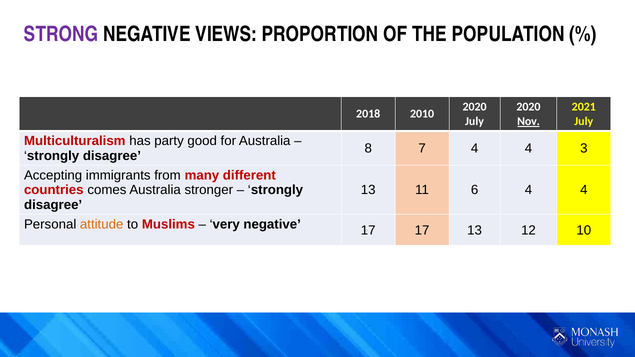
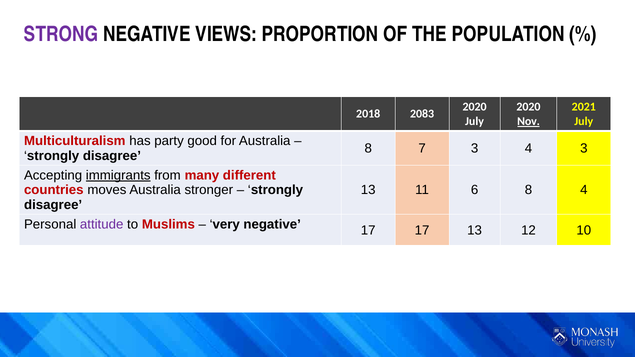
2010: 2010 -> 2083
7 4: 4 -> 3
immigrants underline: none -> present
comes: comes -> moves
6 4: 4 -> 8
attitude colour: orange -> purple
